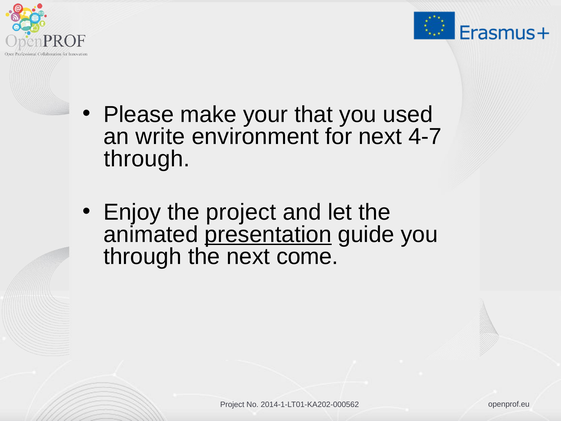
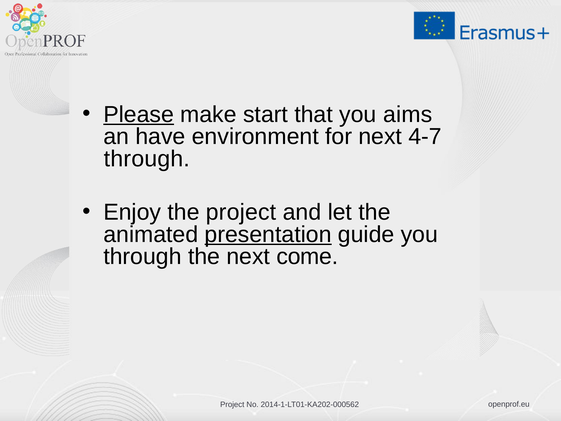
Please underline: none -> present
your: your -> start
used: used -> aims
write: write -> have
